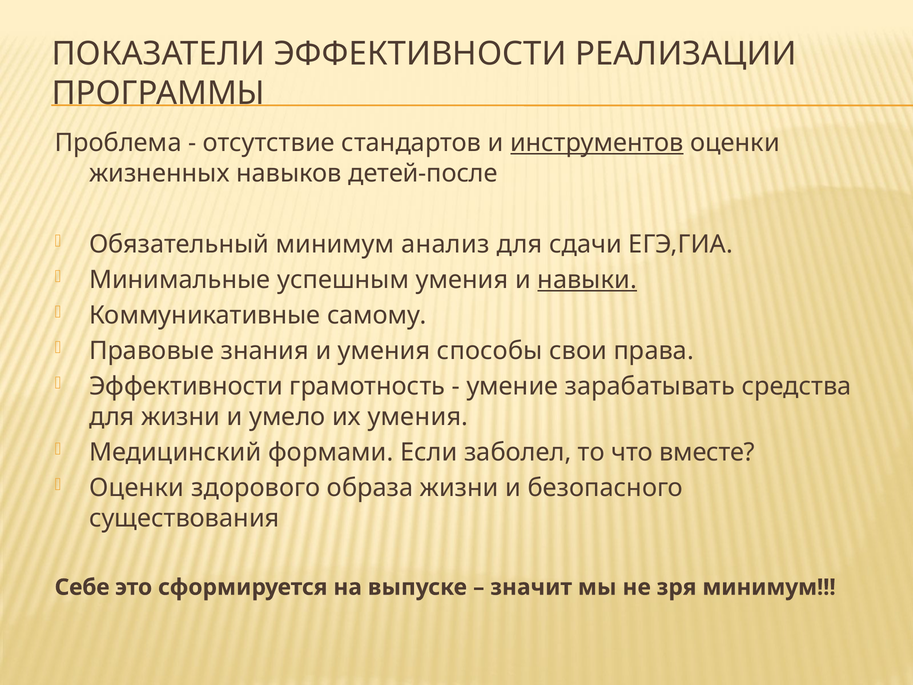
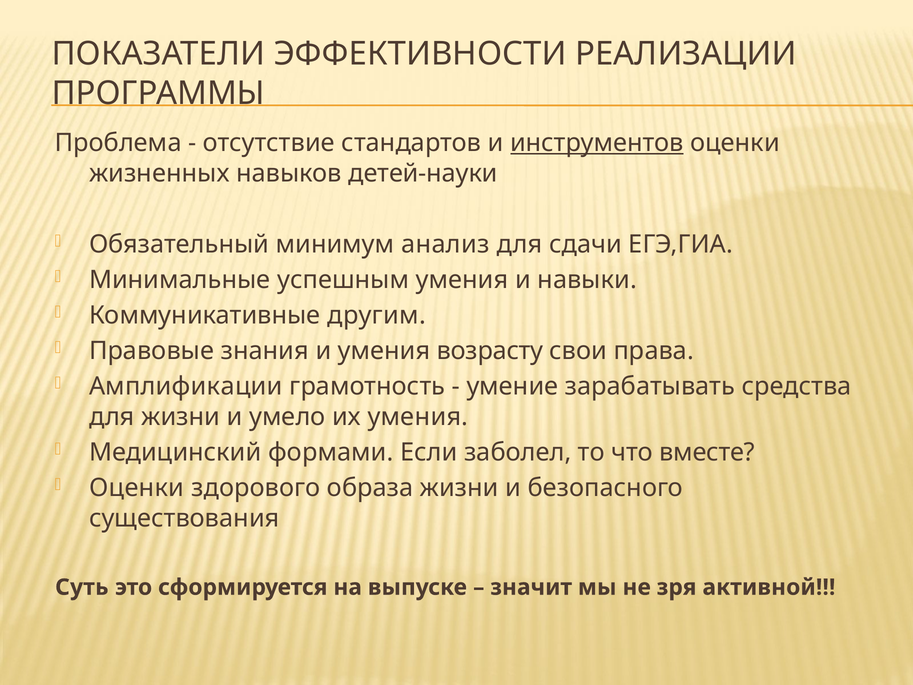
детей-после: детей-после -> детей-науки
навыки underline: present -> none
самому: самому -> другим
способы: способы -> возрасту
Эффективности at (186, 386): Эффективности -> Амплификации
Себе: Себе -> Суть
зря минимум: минимум -> активной
